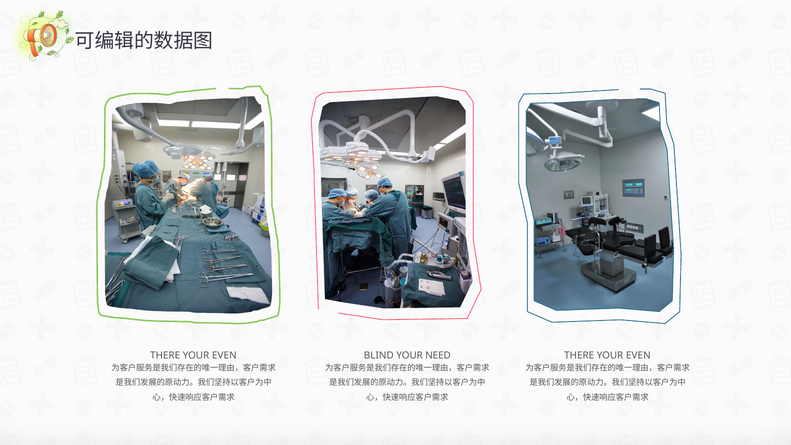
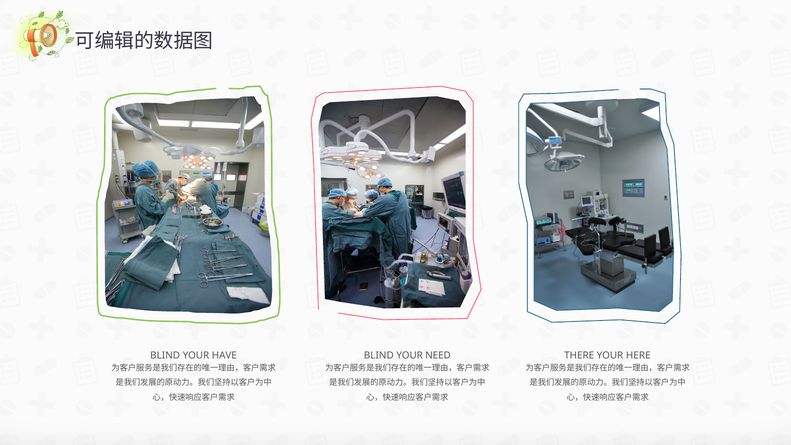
THERE at (165, 355): THERE -> BLIND
EVEN at (224, 355): EVEN -> HAVE
EVEN at (638, 355): EVEN -> HERE
